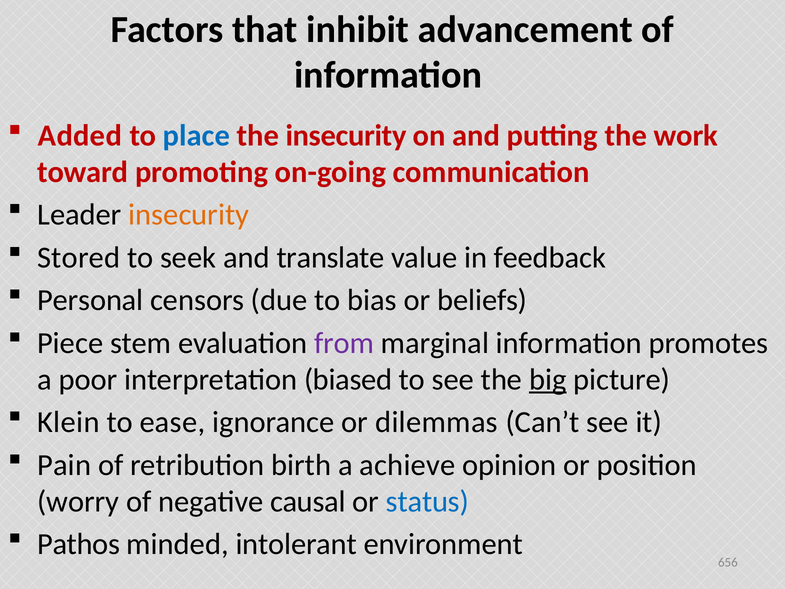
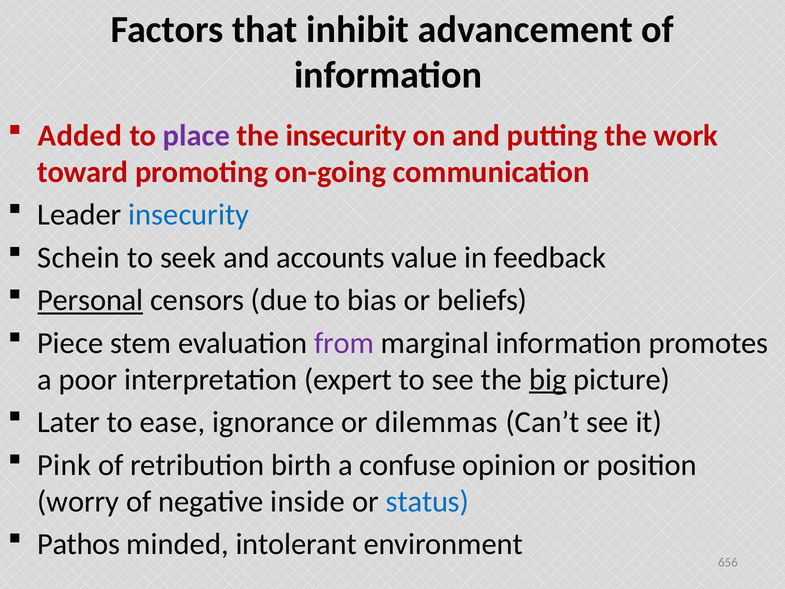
place colour: blue -> purple
insecurity at (189, 215) colour: orange -> blue
Stored: Stored -> Schein
translate: translate -> accounts
Personal underline: none -> present
biased: biased -> expert
Klein: Klein -> Later
Pain: Pain -> Pink
achieve: achieve -> confuse
causal: causal -> inside
